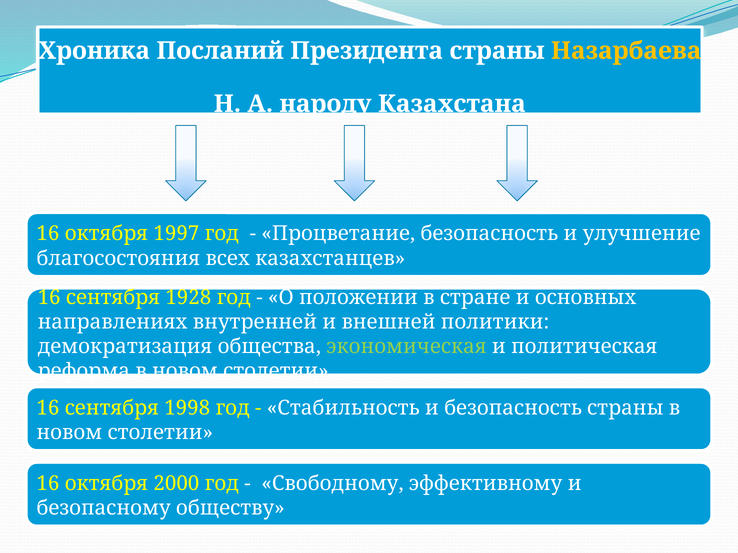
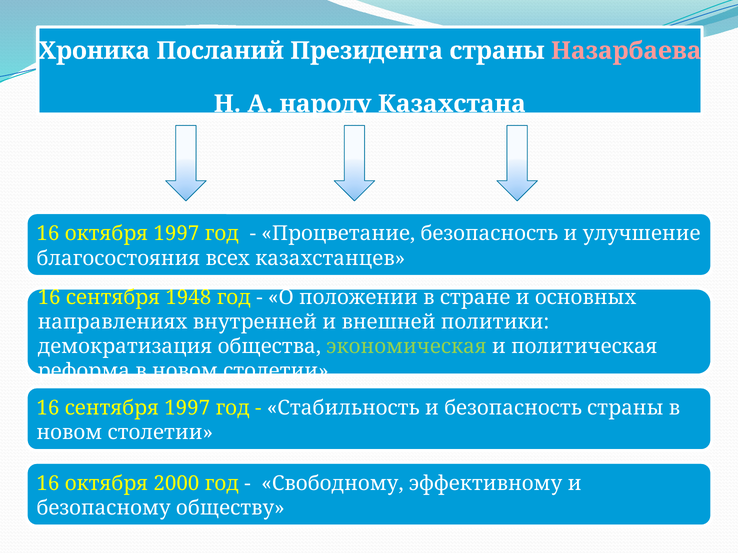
Назарбаева colour: yellow -> pink
1928: 1928 -> 1948
сентября 1998: 1998 -> 1997
